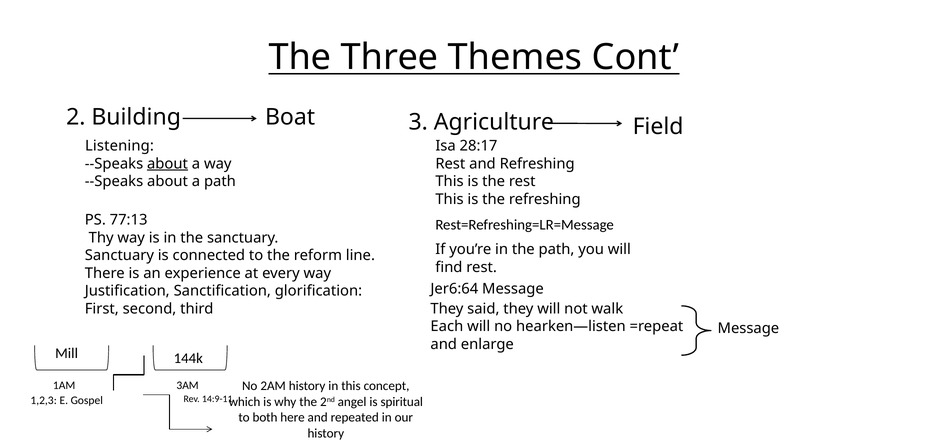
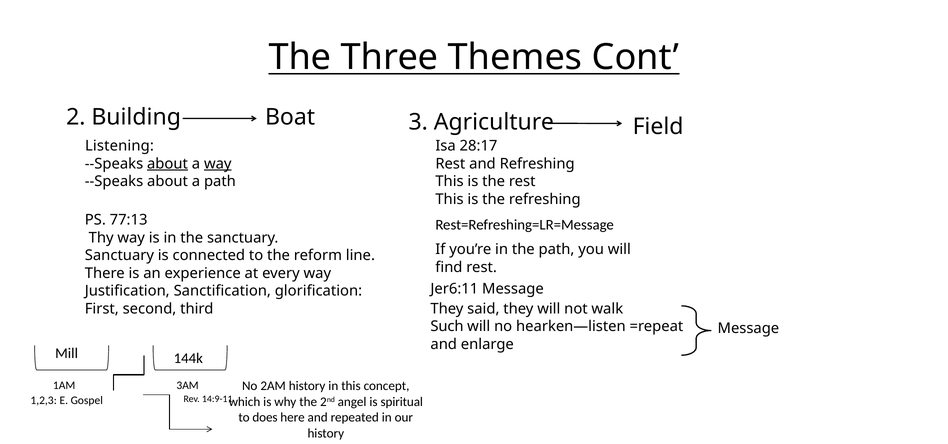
way at (218, 164) underline: none -> present
Jer6:64: Jer6:64 -> Jer6:11
Each: Each -> Such
both: both -> does
